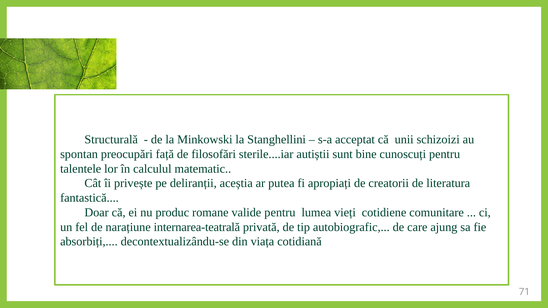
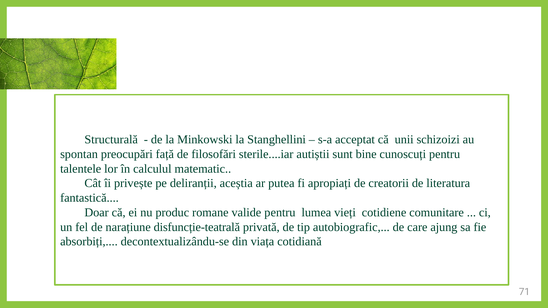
internarea-teatrală: internarea-teatrală -> disfuncție-teatrală
